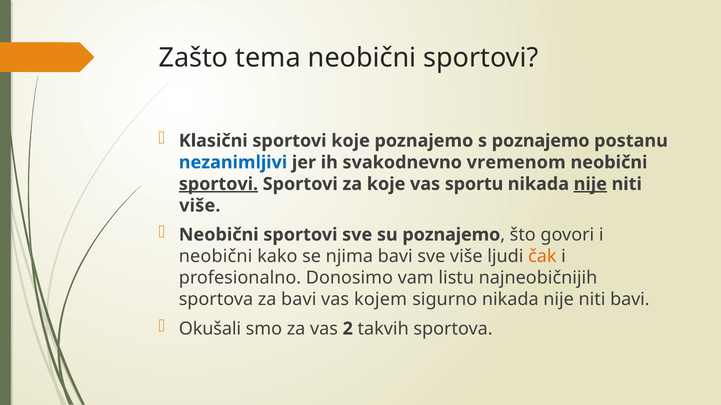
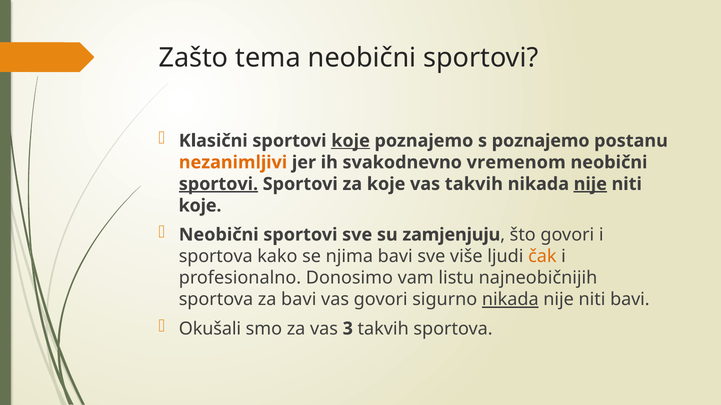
koje at (351, 141) underline: none -> present
nezanimljivi colour: blue -> orange
vas sportu: sportu -> takvih
više at (200, 206): više -> koje
su poznajemo: poznajemo -> zamjenjuju
neobični at (216, 257): neobični -> sportova
vas kojem: kojem -> govori
nikada at (510, 300) underline: none -> present
2: 2 -> 3
